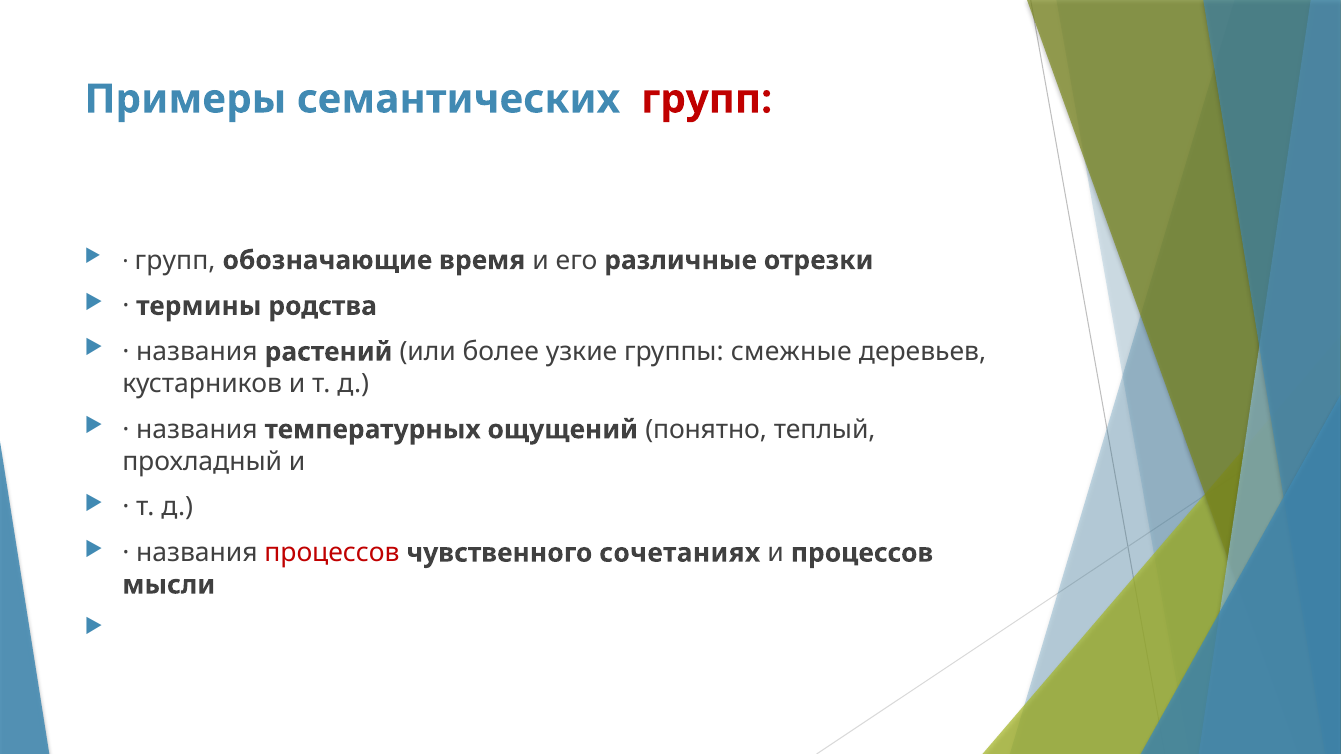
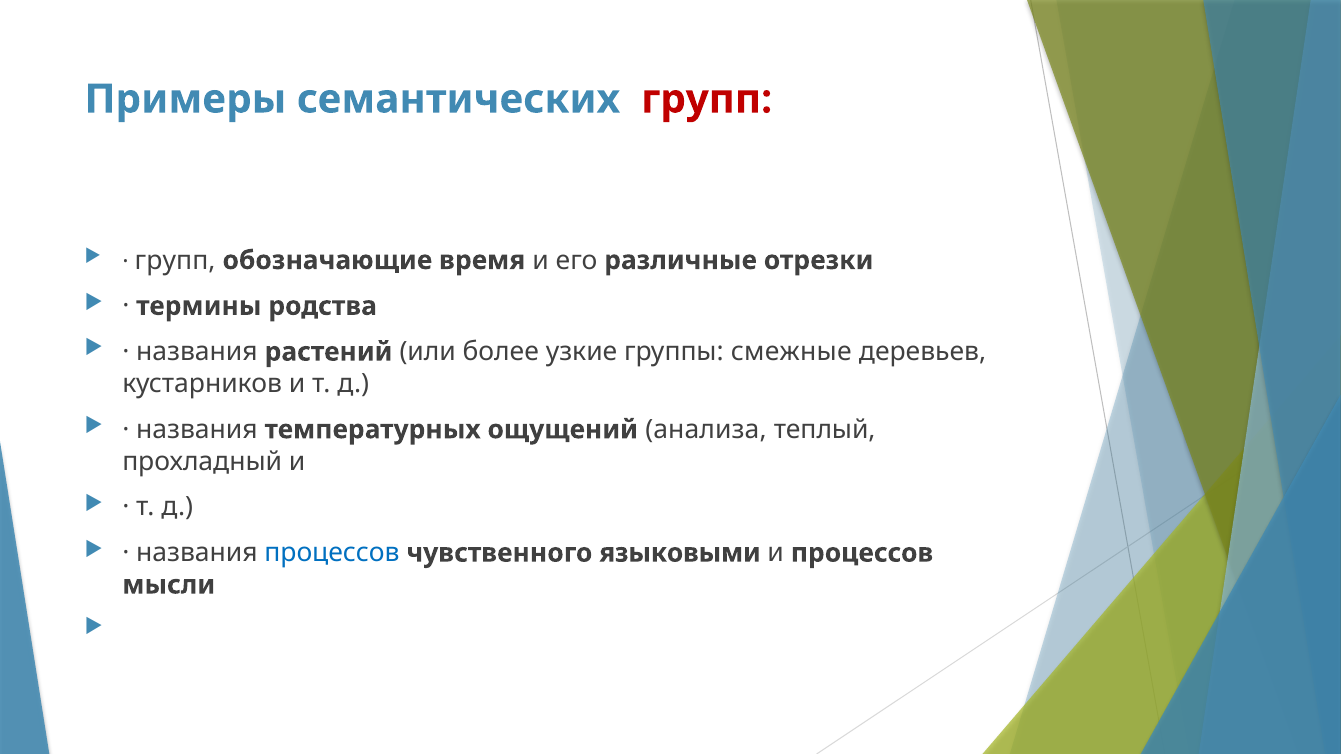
понятно: понятно -> анализа
процессов at (332, 553) colour: red -> blue
сочетаниях: сочетаниях -> языковыми
